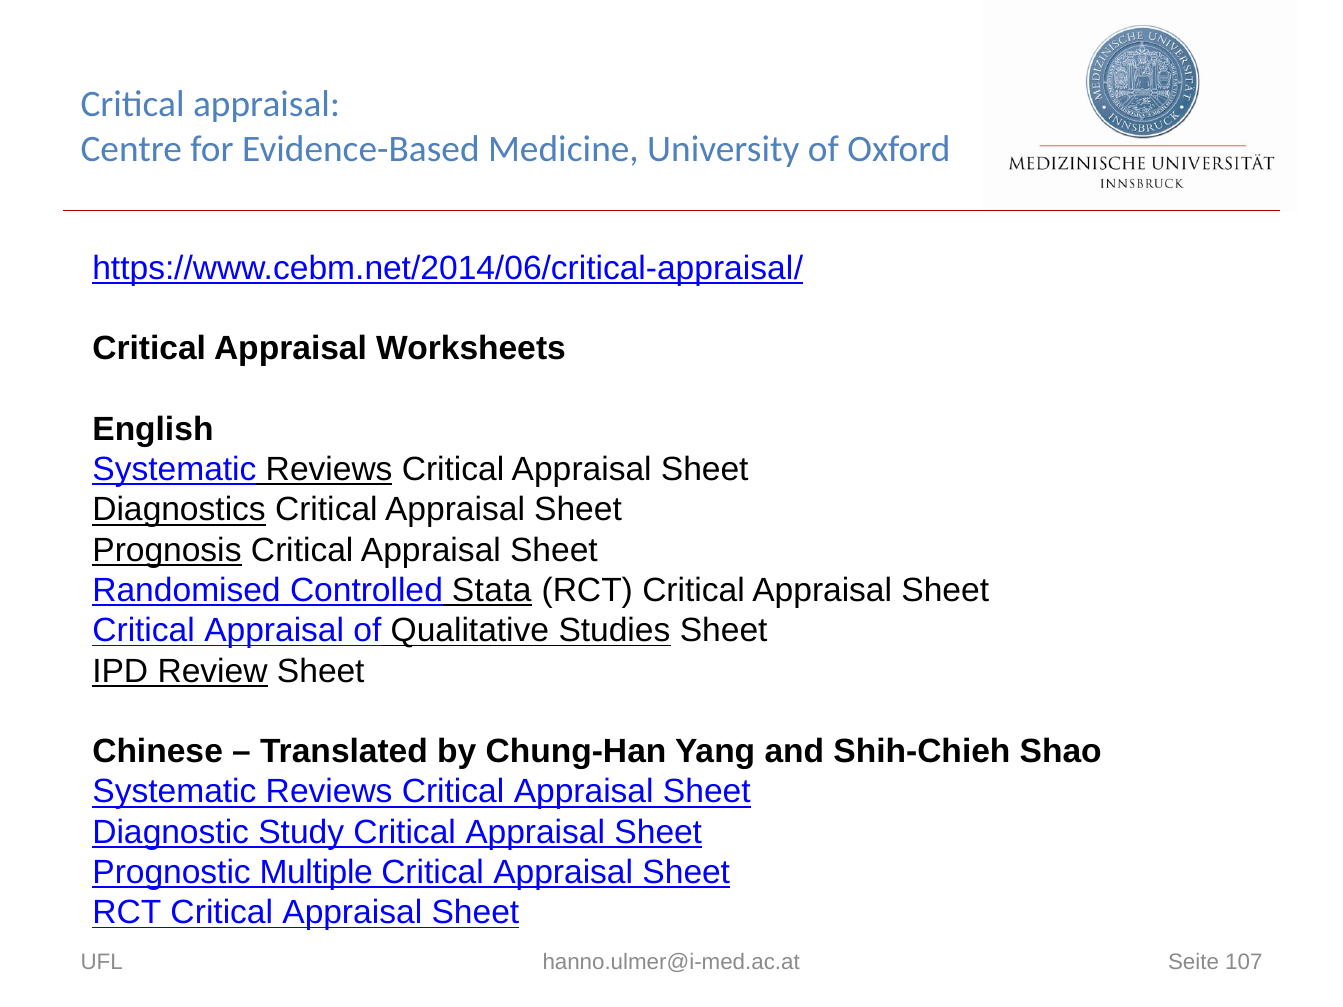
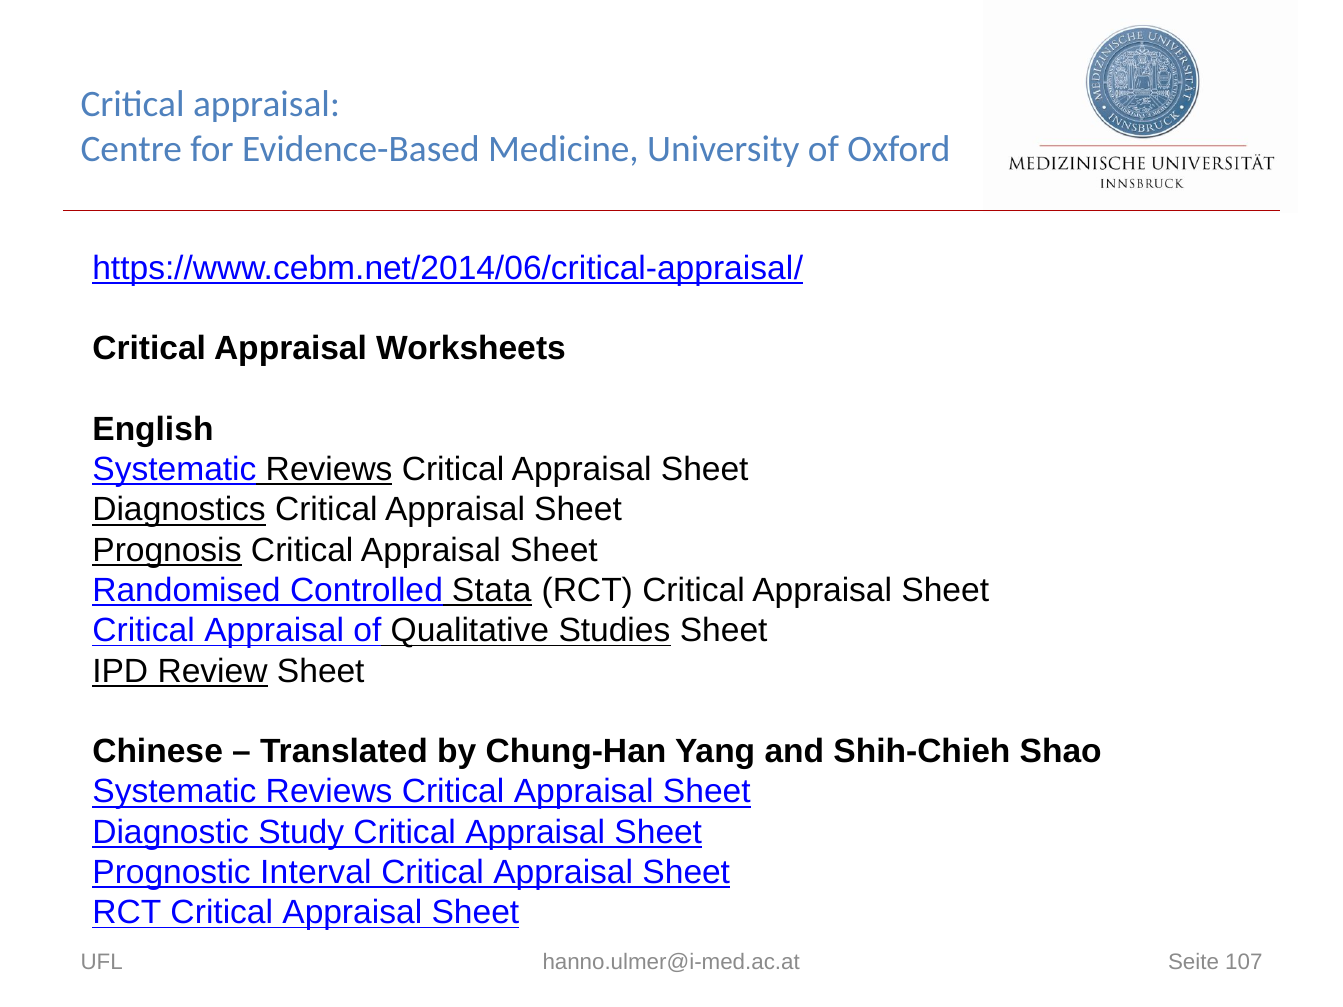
Multiple: Multiple -> Interval
